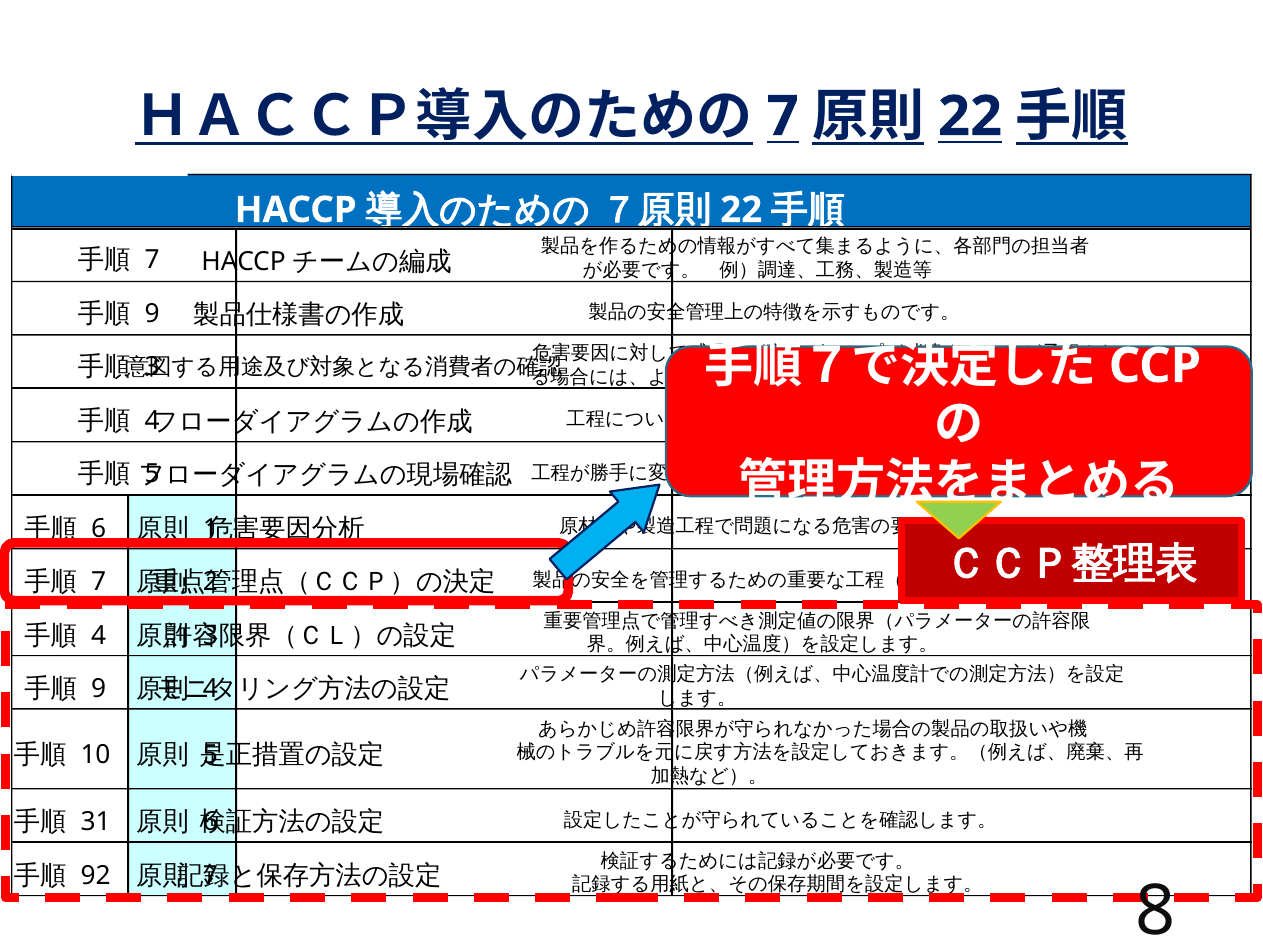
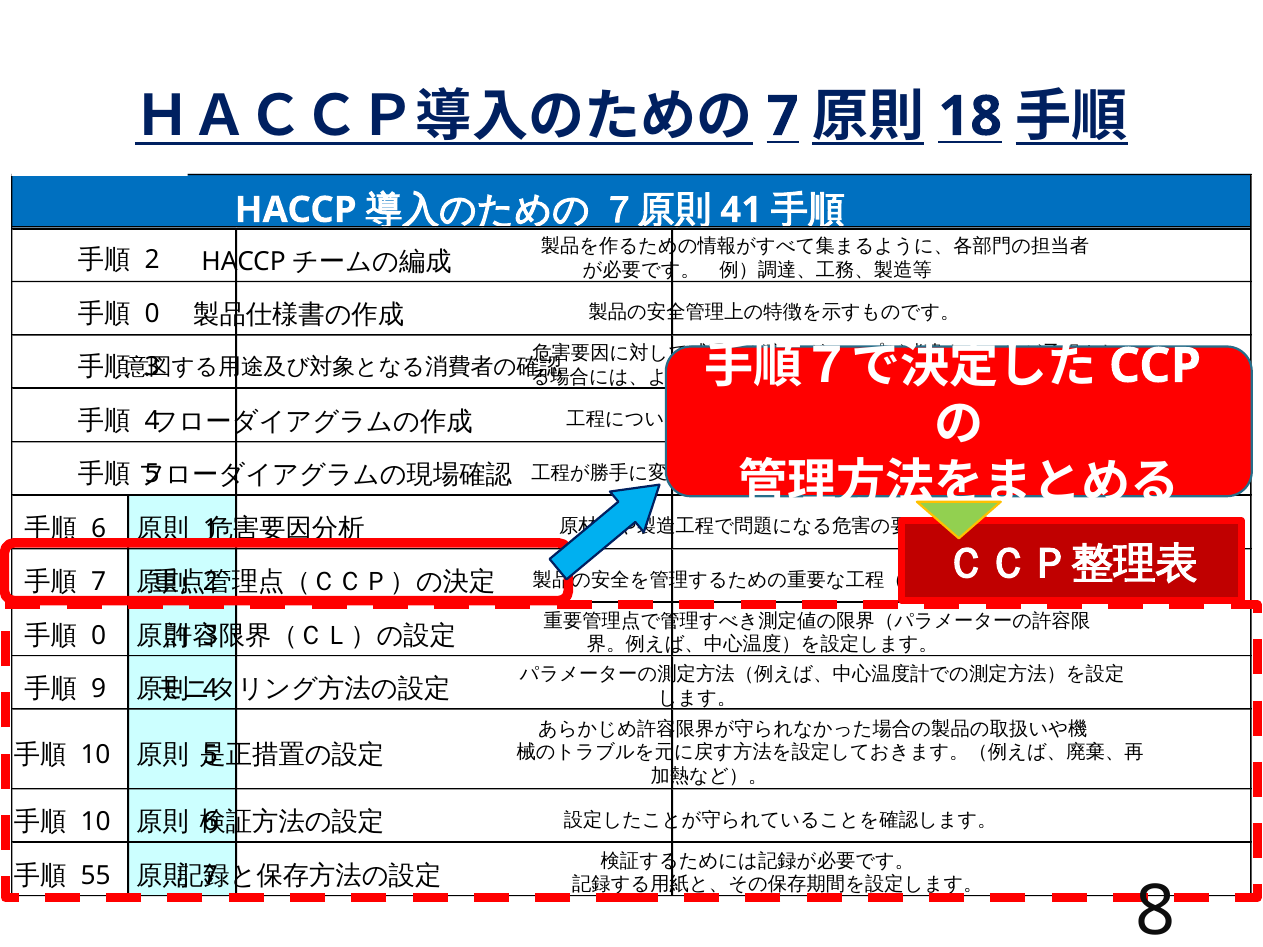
22 at (970, 117): 22 -> 18
22 at (741, 210): 22 -> 41
7 at (152, 260): 7 -> 2
9 at (152, 314): 9 -> 0
4 at (99, 636): 4 -> 0
31 at (96, 822): 31 -> 10
92: 92 -> 55
